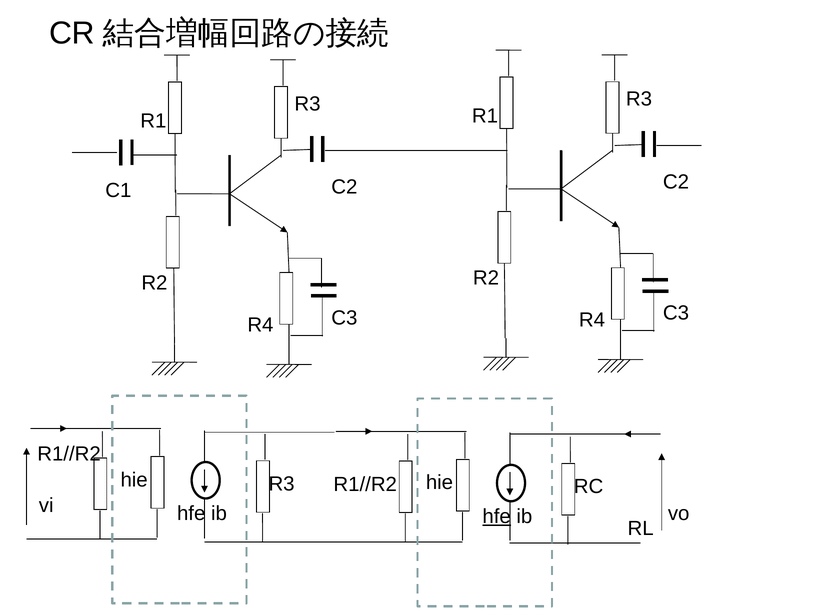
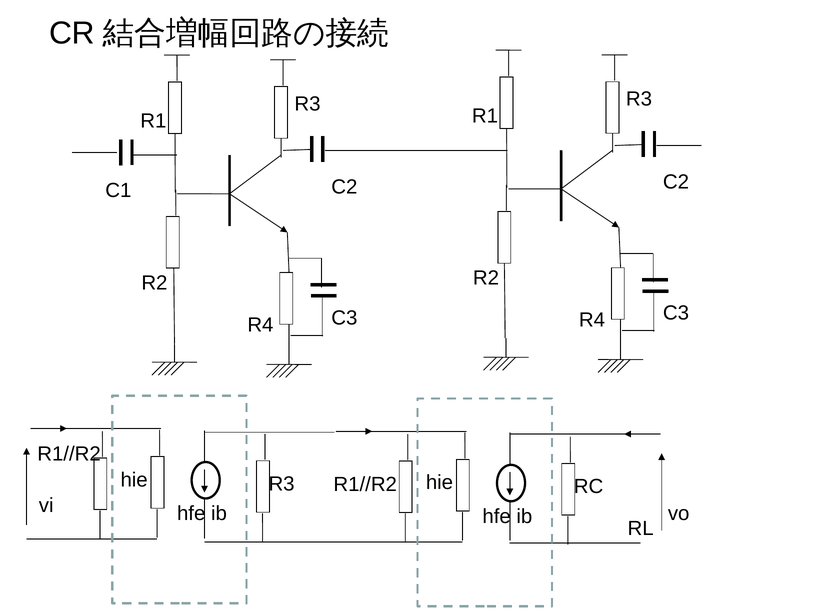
hfe at (497, 516) underline: present -> none
